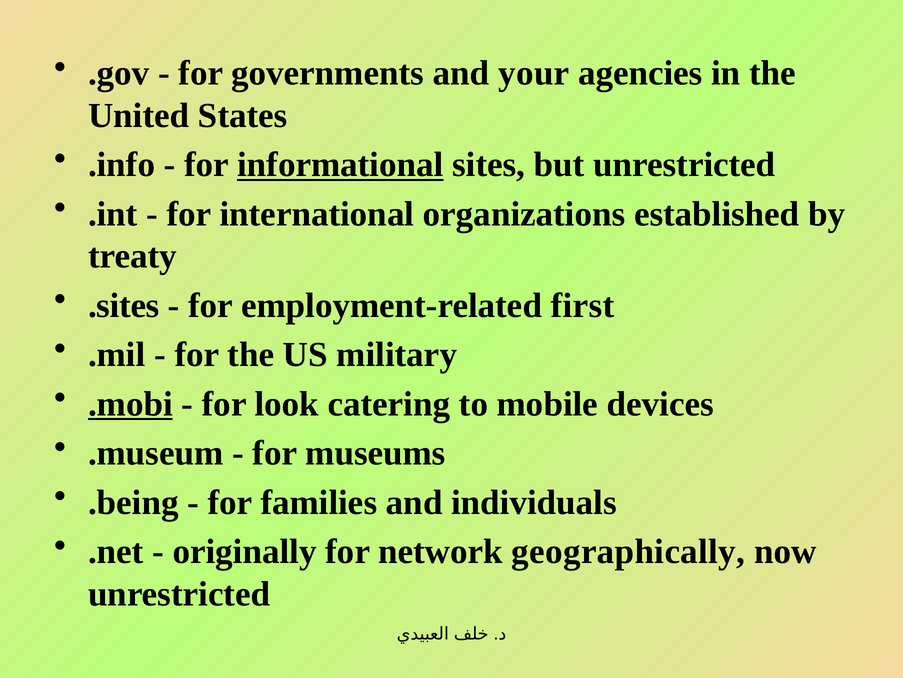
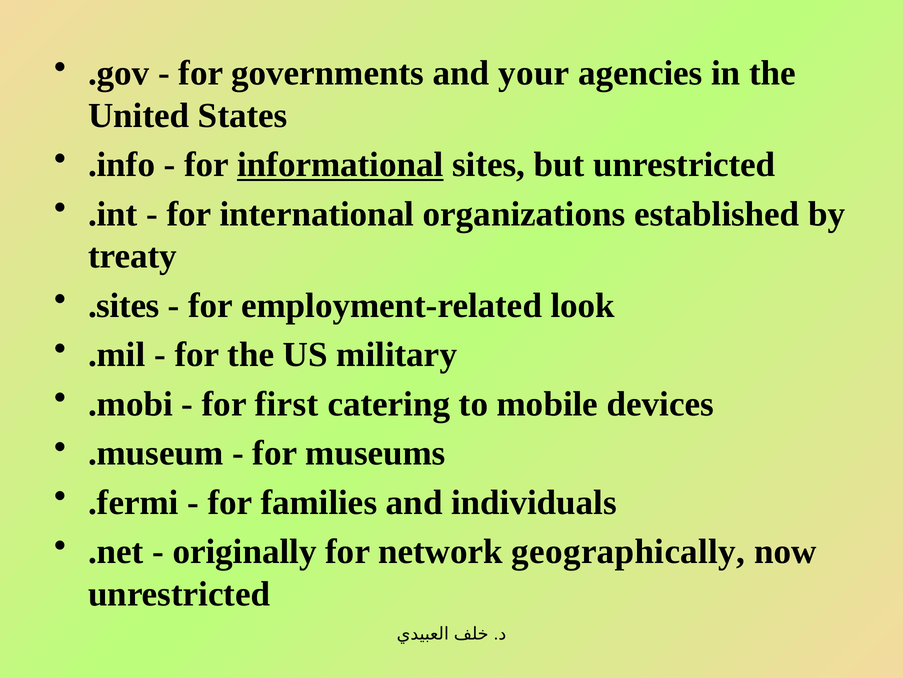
first: first -> look
.mobi underline: present -> none
look: look -> first
.being: .being -> .fermi
